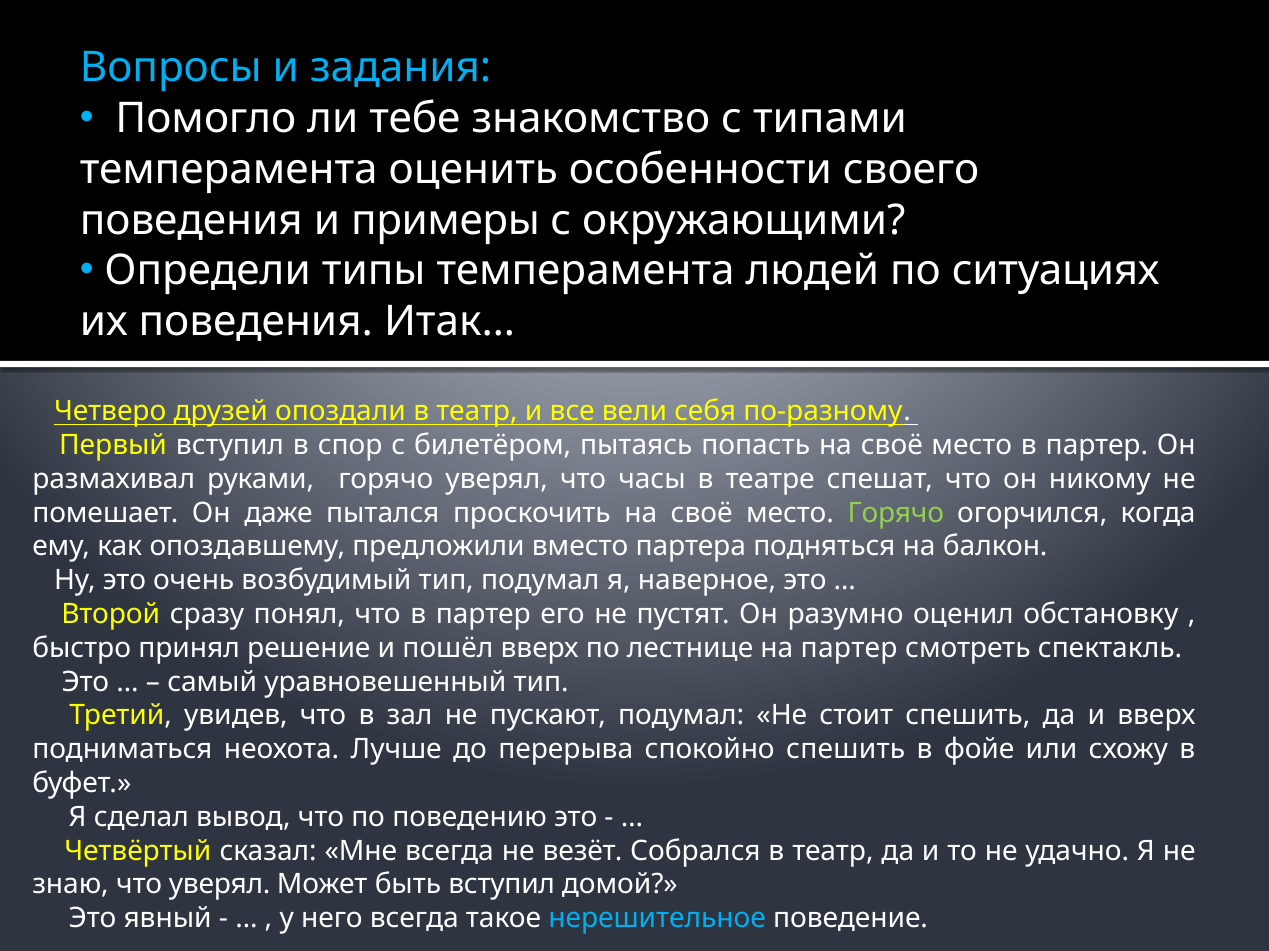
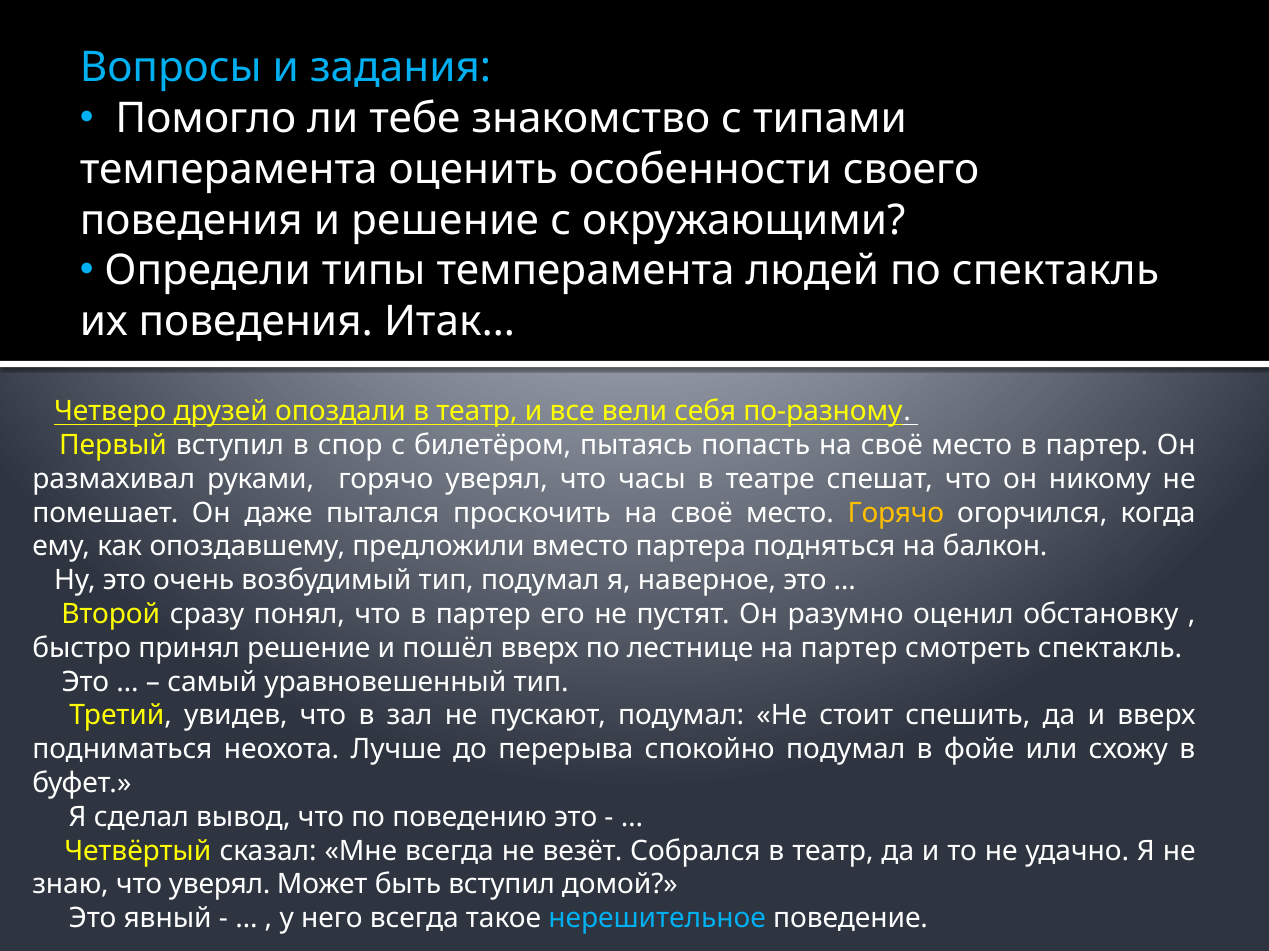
и примеры: примеры -> решение
по ситуациях: ситуациях -> спектакль
Горячо at (896, 513) colour: light green -> yellow
спокойно спешить: спешить -> подумал
